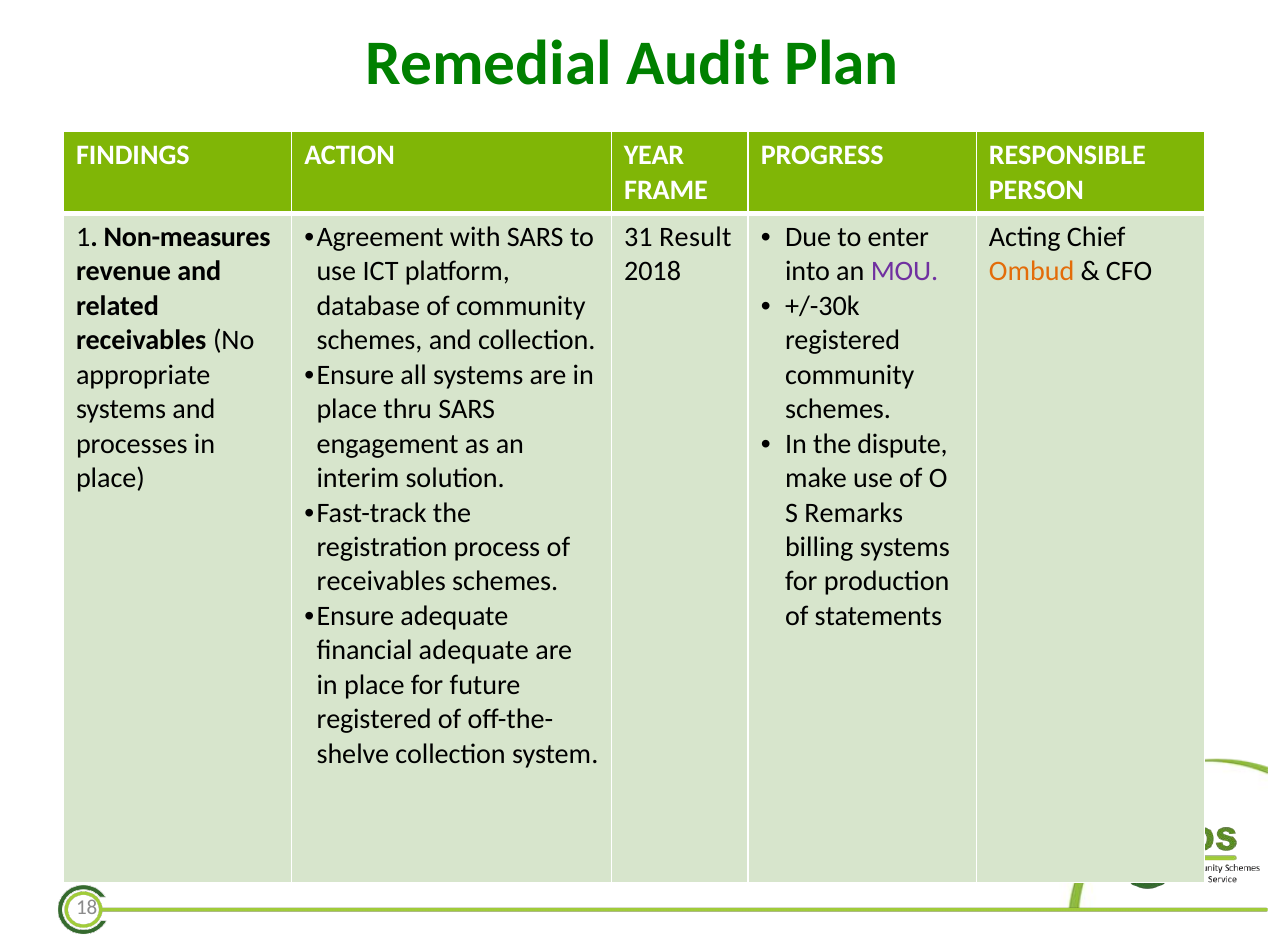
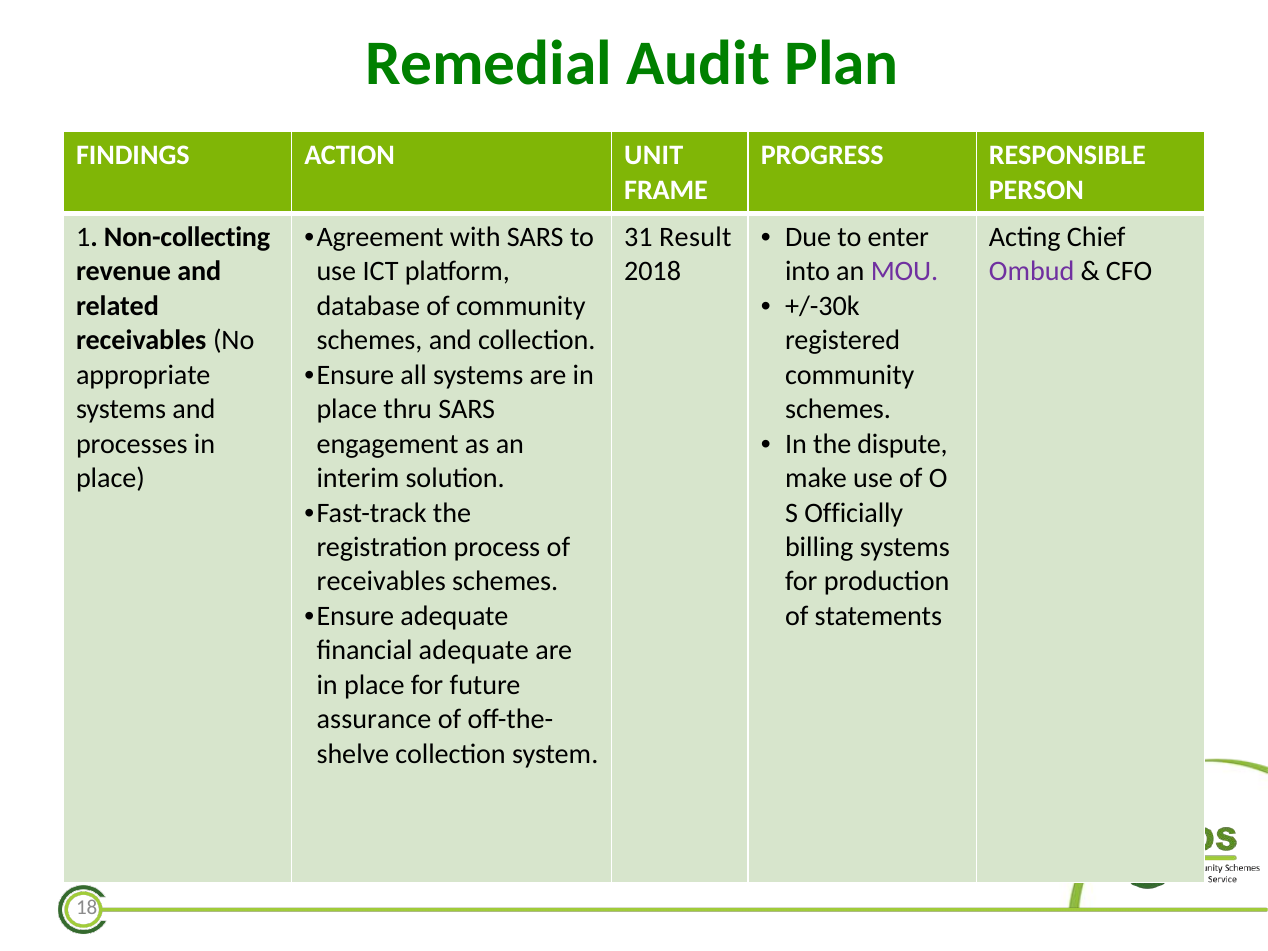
YEAR: YEAR -> UNIT
Non-measures: Non-measures -> Non-collecting
Ombud colour: orange -> purple
Remarks: Remarks -> Officially
registered at (374, 719): registered -> assurance
